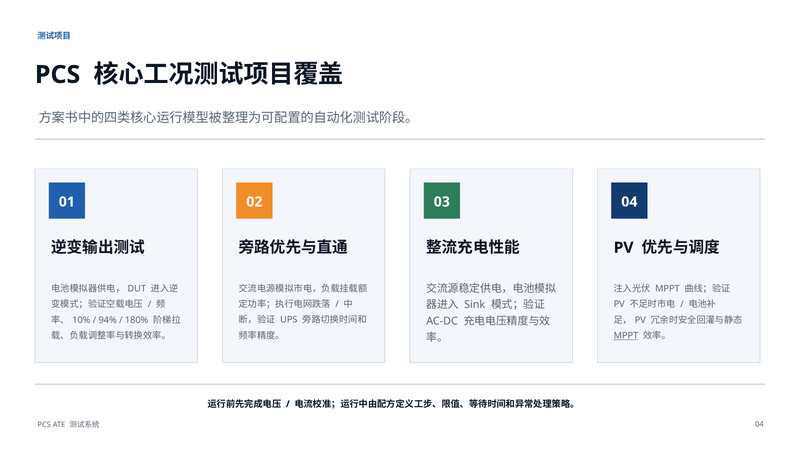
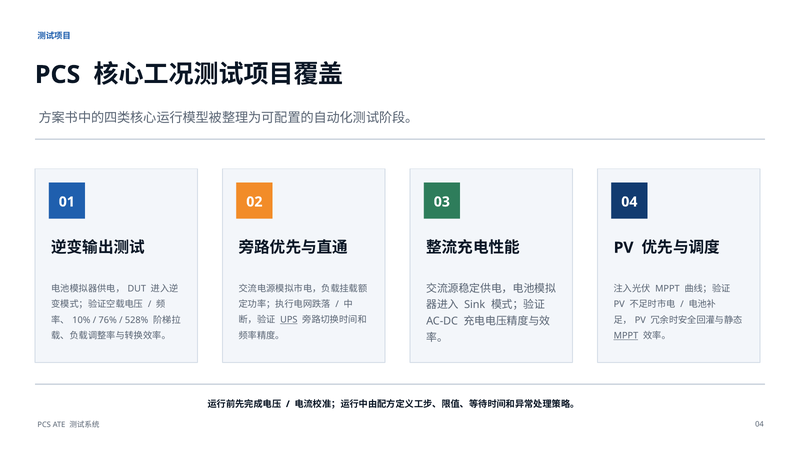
UPS underline: none -> present
94%: 94% -> 76%
180%: 180% -> 528%
